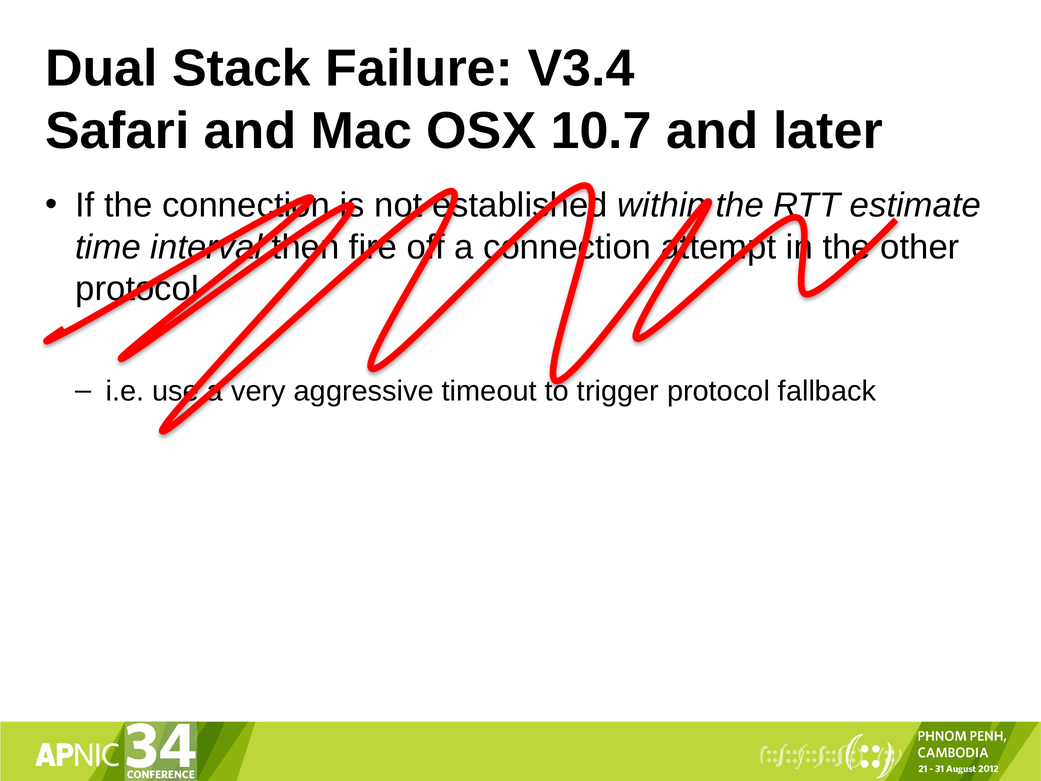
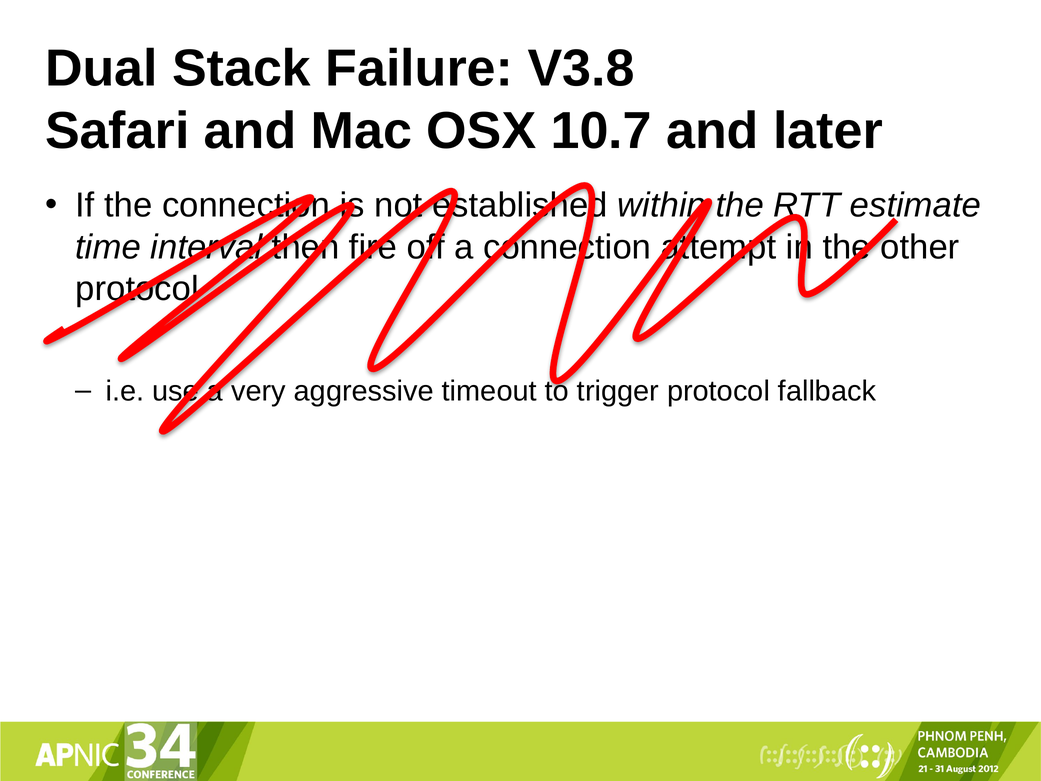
V3.4: V3.4 -> V3.8
